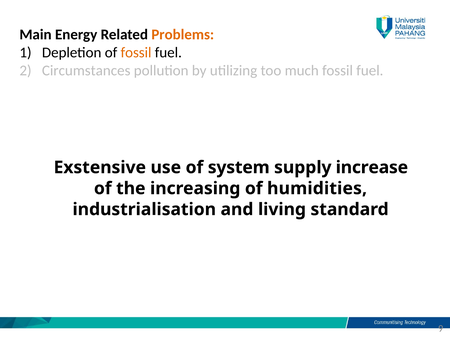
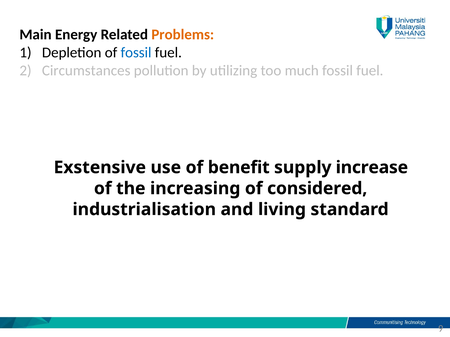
fossil at (136, 53) colour: orange -> blue
system: system -> benefit
humidities: humidities -> considered
